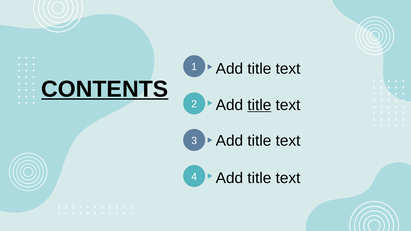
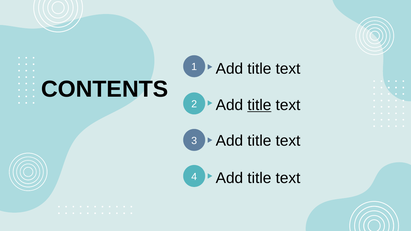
CONTENTS underline: present -> none
